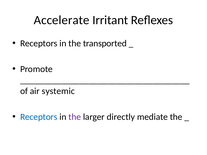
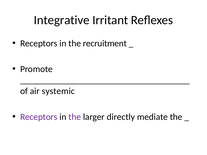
Accelerate: Accelerate -> Integrative
transported: transported -> recruitment
Receptors at (39, 117) colour: blue -> purple
